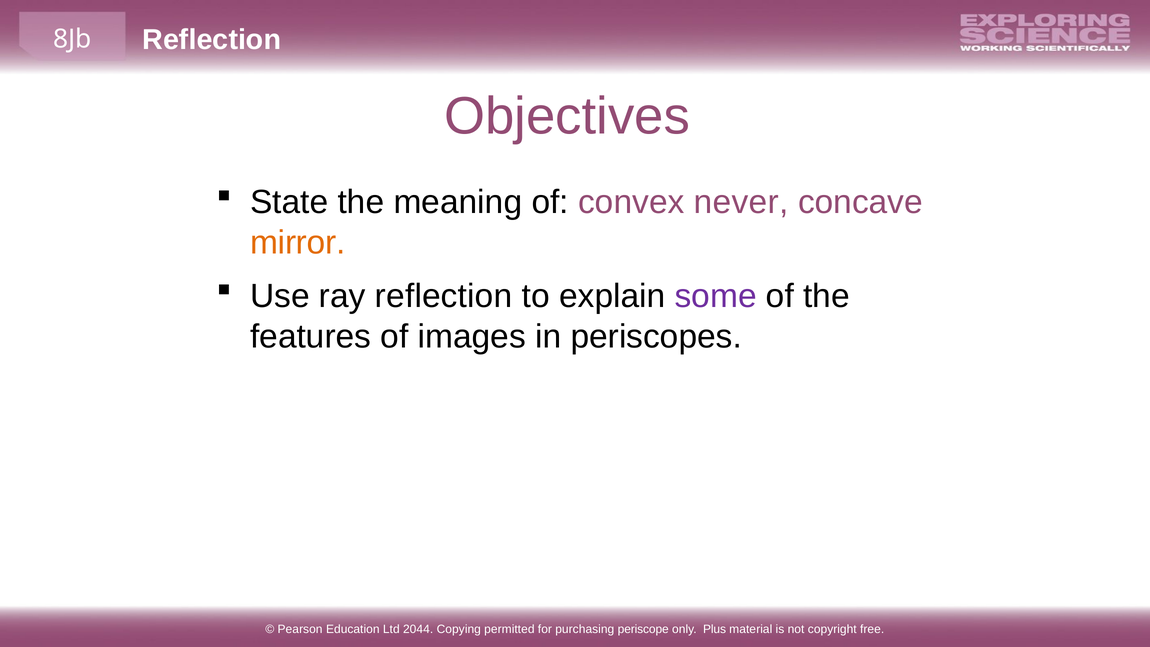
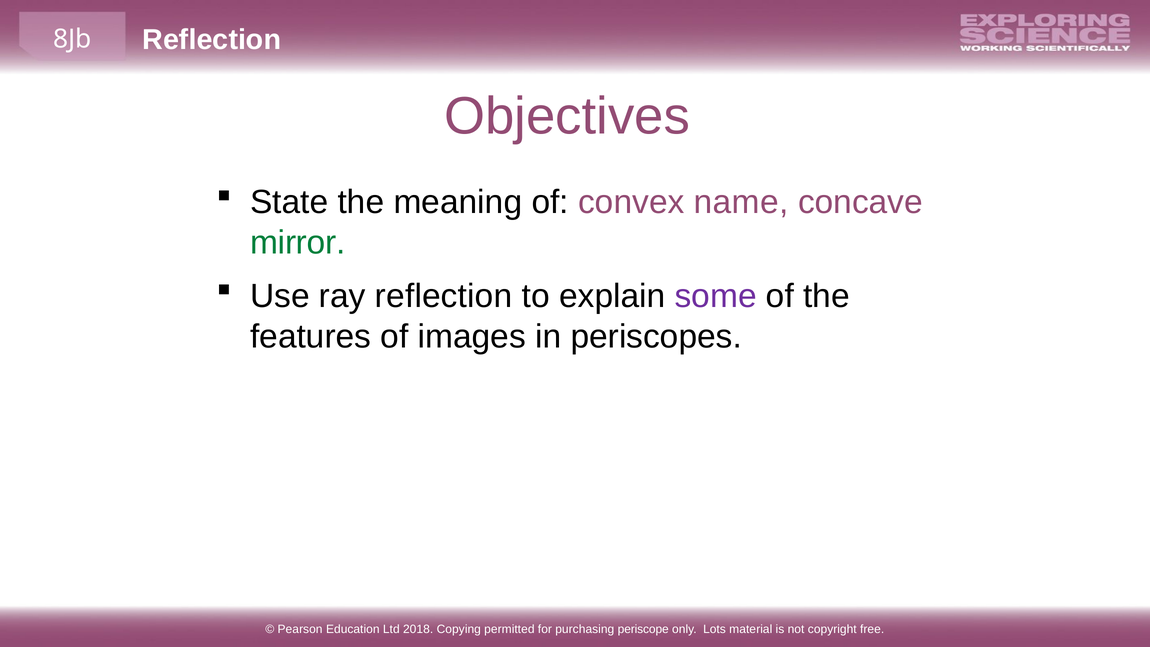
never: never -> name
mirror colour: orange -> green
2044: 2044 -> 2018
Plus: Plus -> Lots
